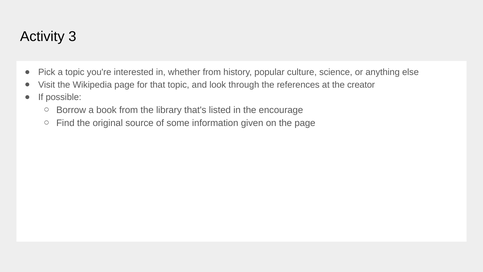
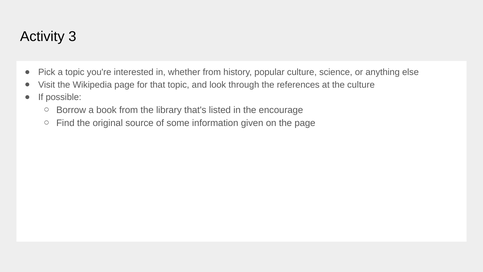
the creator: creator -> culture
